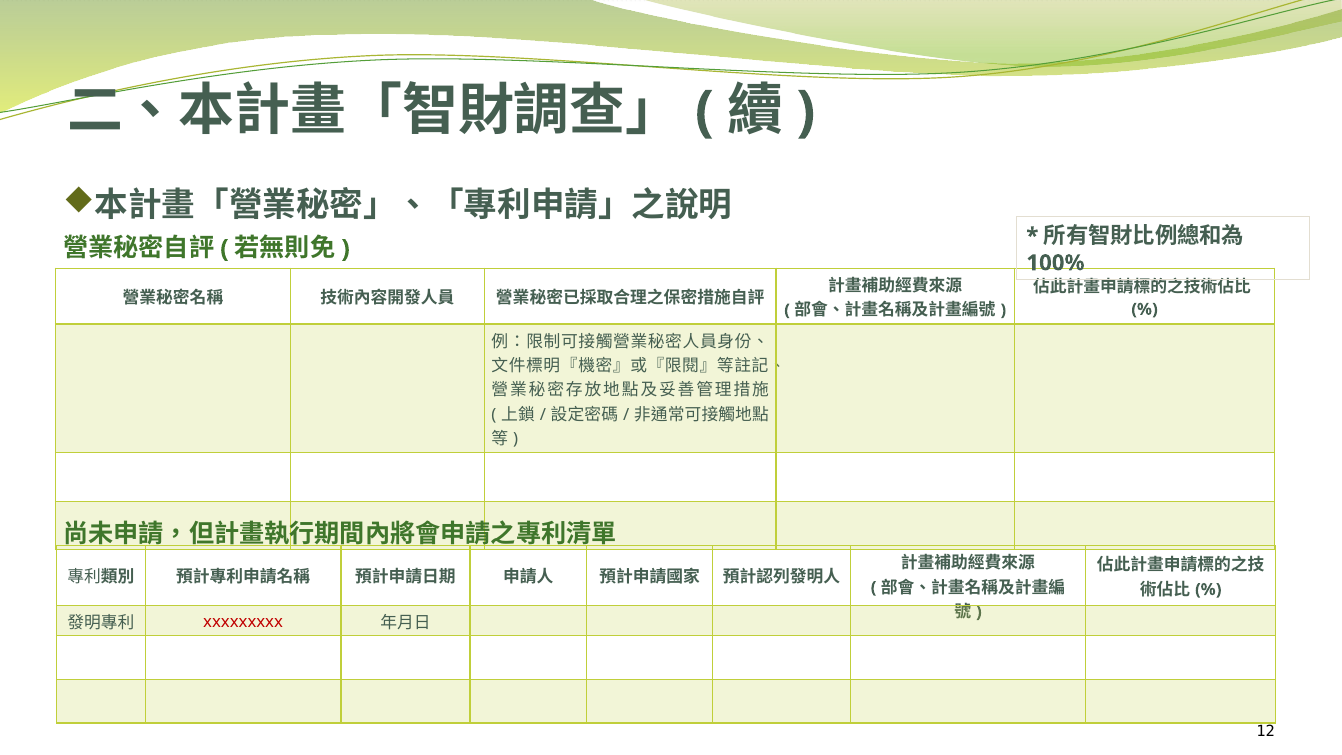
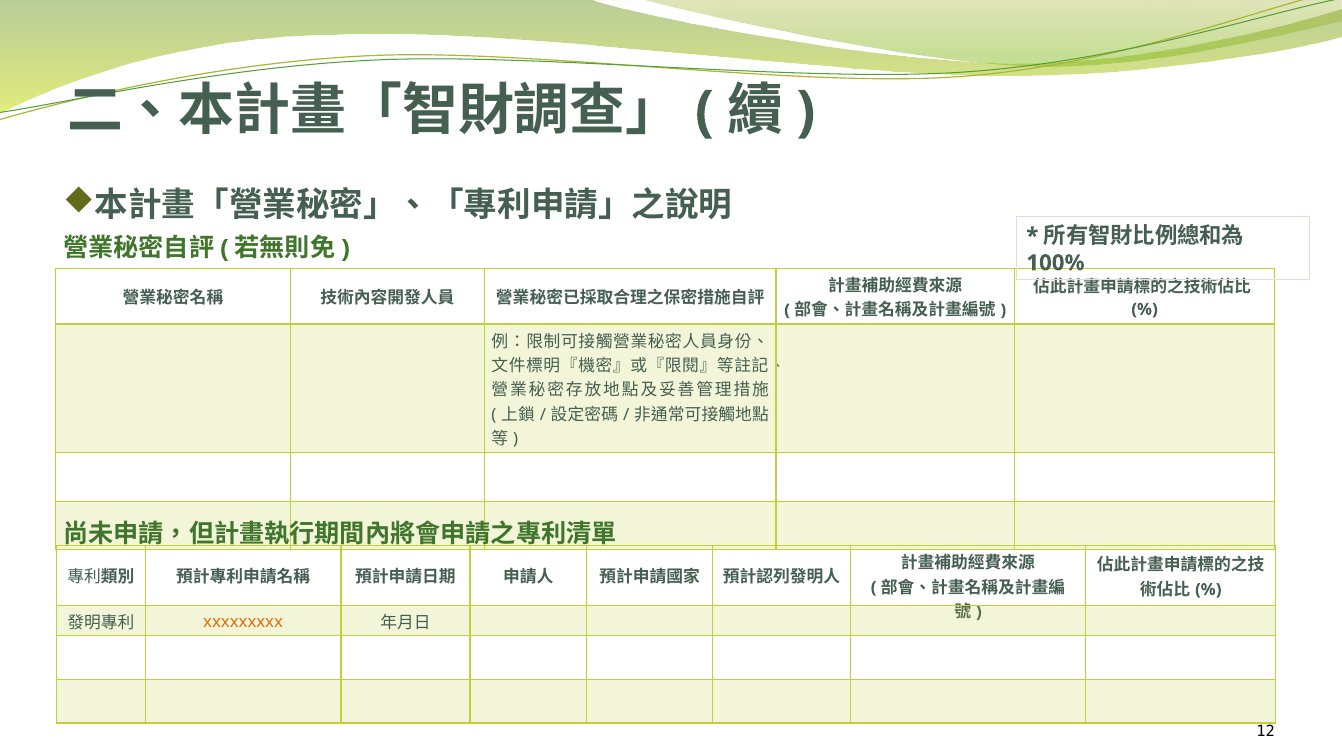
xxxxxxxxx colour: red -> orange
